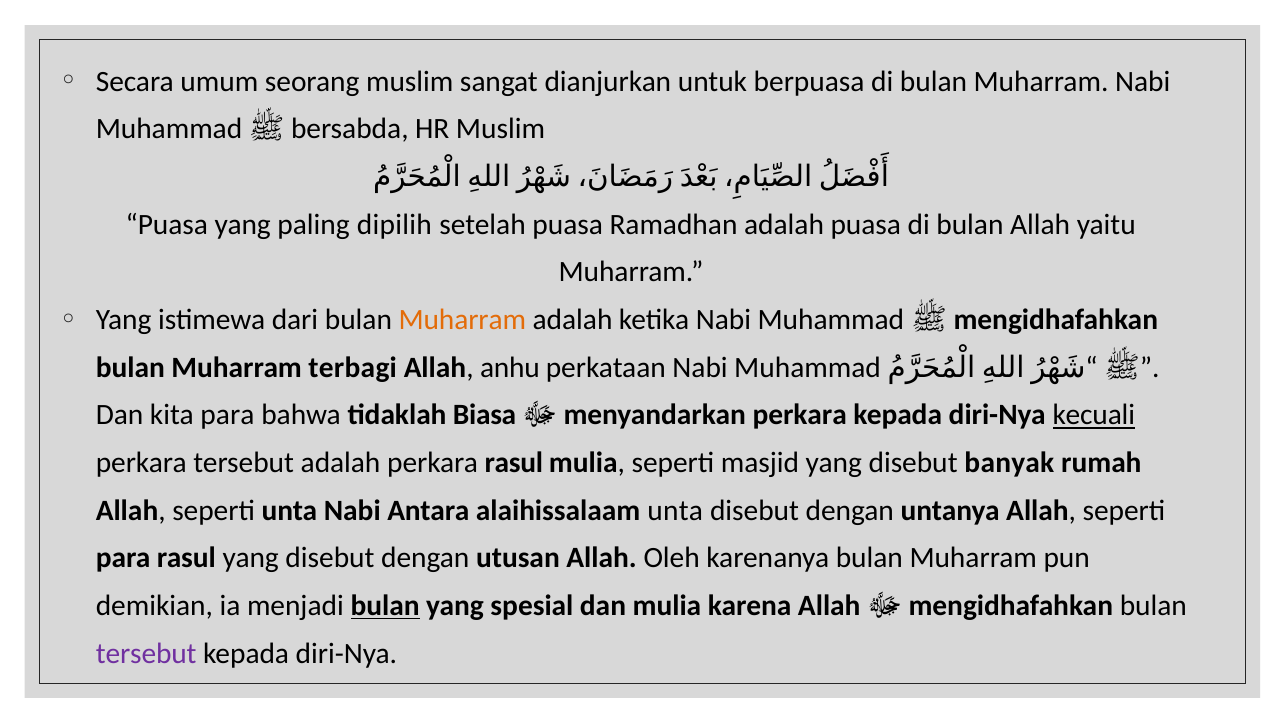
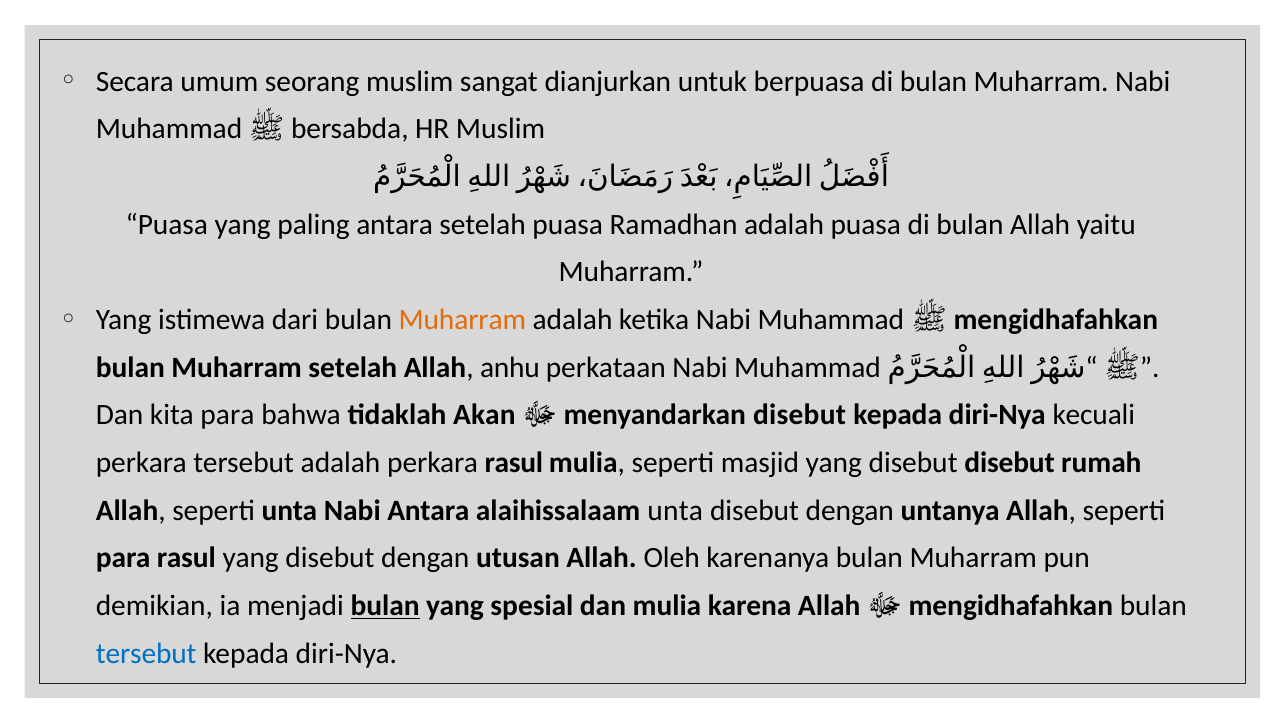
paling dipilih: dipilih -> antara
Muharram terbagi: terbagi -> setelah
Biasa: Biasa -> Akan
menyandarkan perkara: perkara -> disebut
kecuali underline: present -> none
disebut banyak: banyak -> disebut
tersebut at (146, 653) colour: purple -> blue
